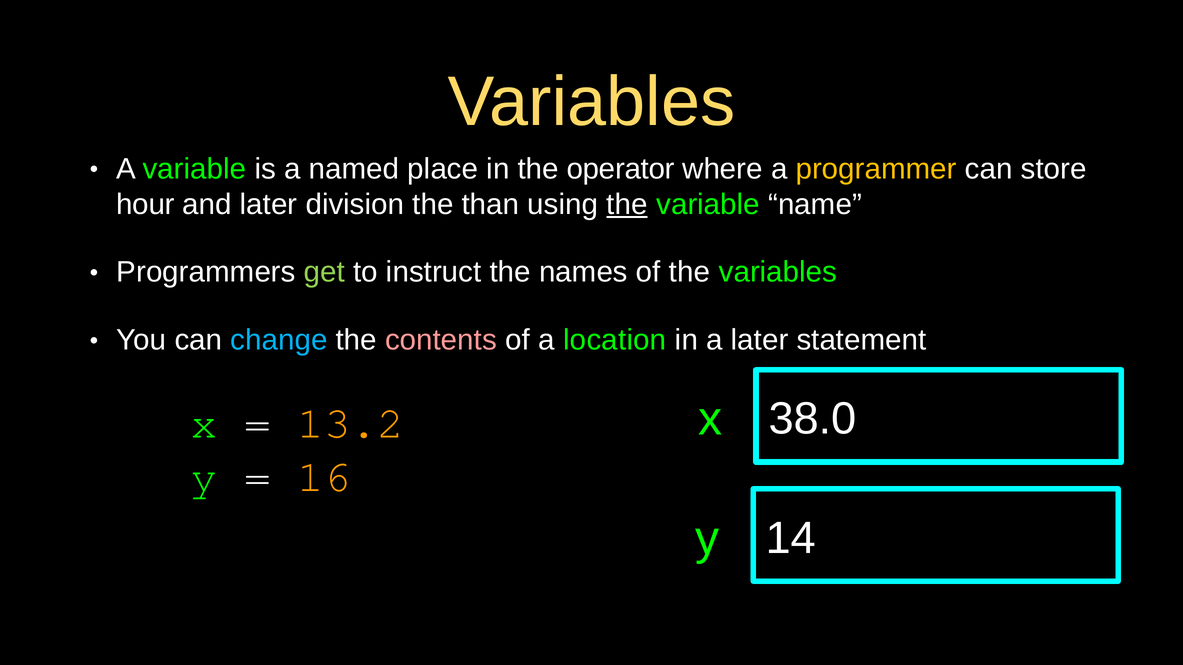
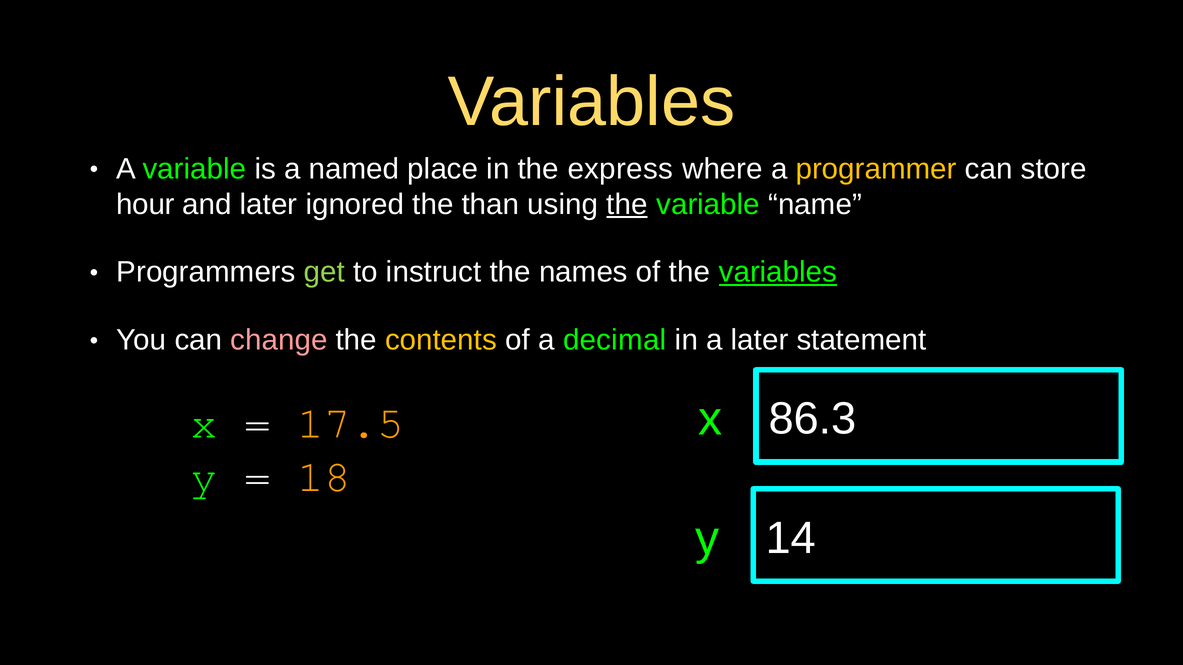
operator: operator -> express
division: division -> ignored
variables at (778, 272) underline: none -> present
change colour: light blue -> pink
contents colour: pink -> yellow
location: location -> decimal
38.0: 38.0 -> 86.3
13.2: 13.2 -> 17.5
16: 16 -> 18
